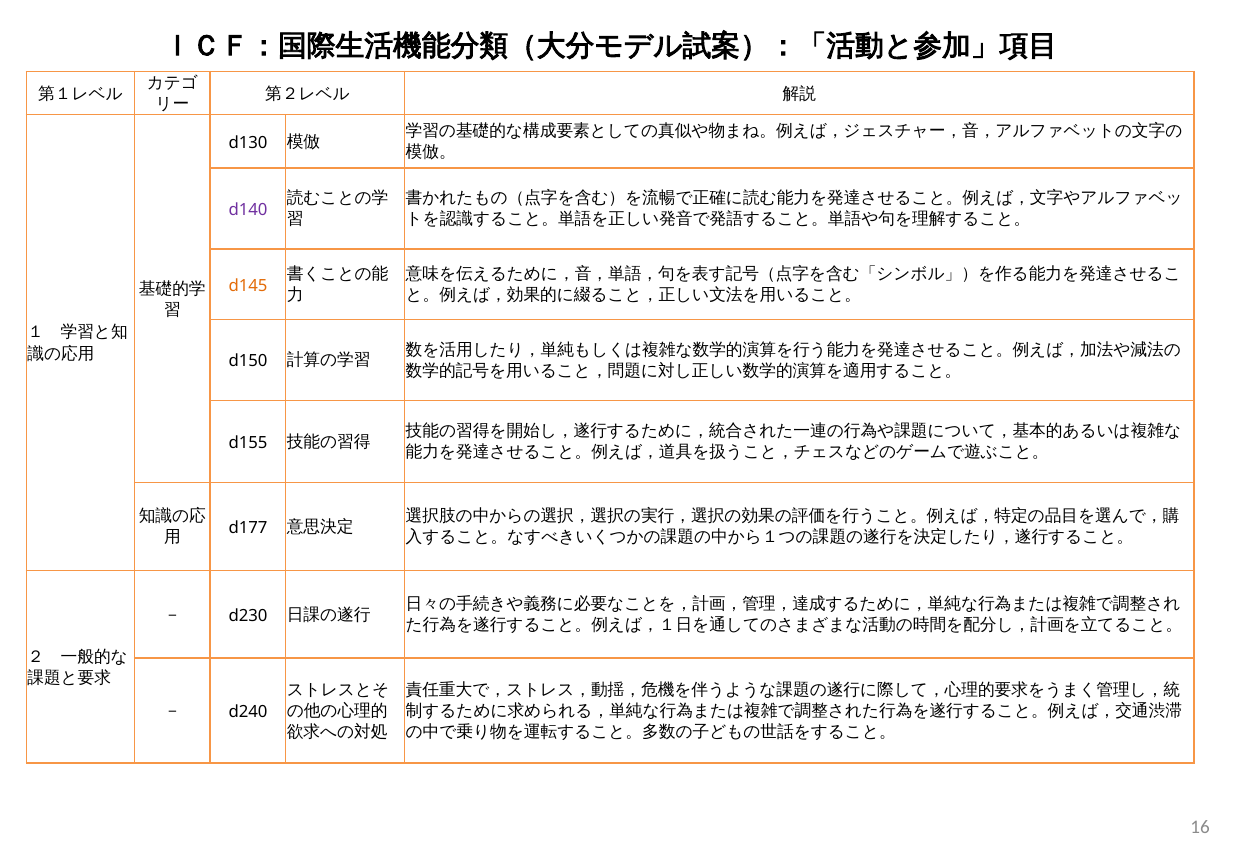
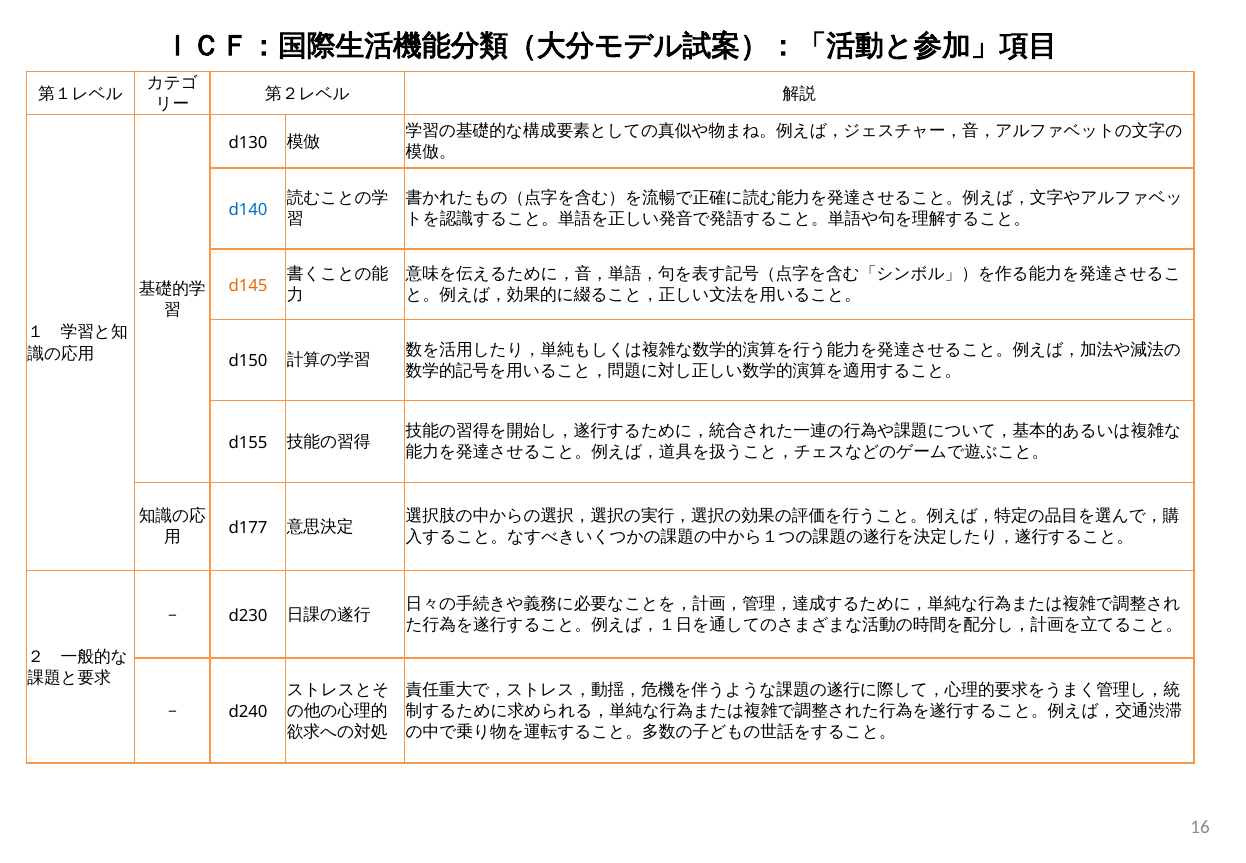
d140 colour: purple -> blue
